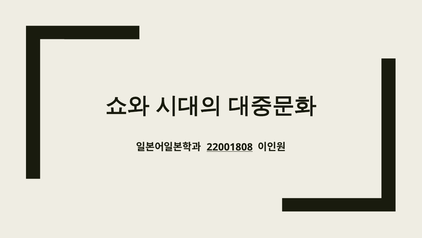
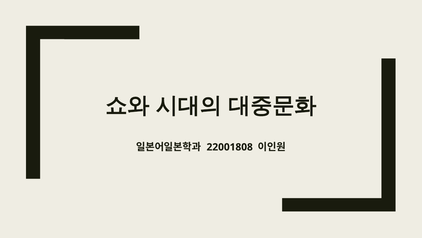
22001808 underline: present -> none
